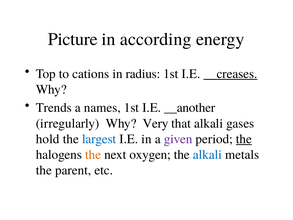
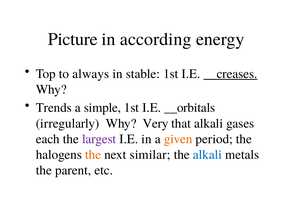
cations: cations -> always
radius: radius -> stable
names: names -> simple
__another: __another -> __orbitals
hold: hold -> each
largest colour: blue -> purple
given colour: purple -> orange
the at (244, 139) underline: present -> none
oxygen: oxygen -> similar
